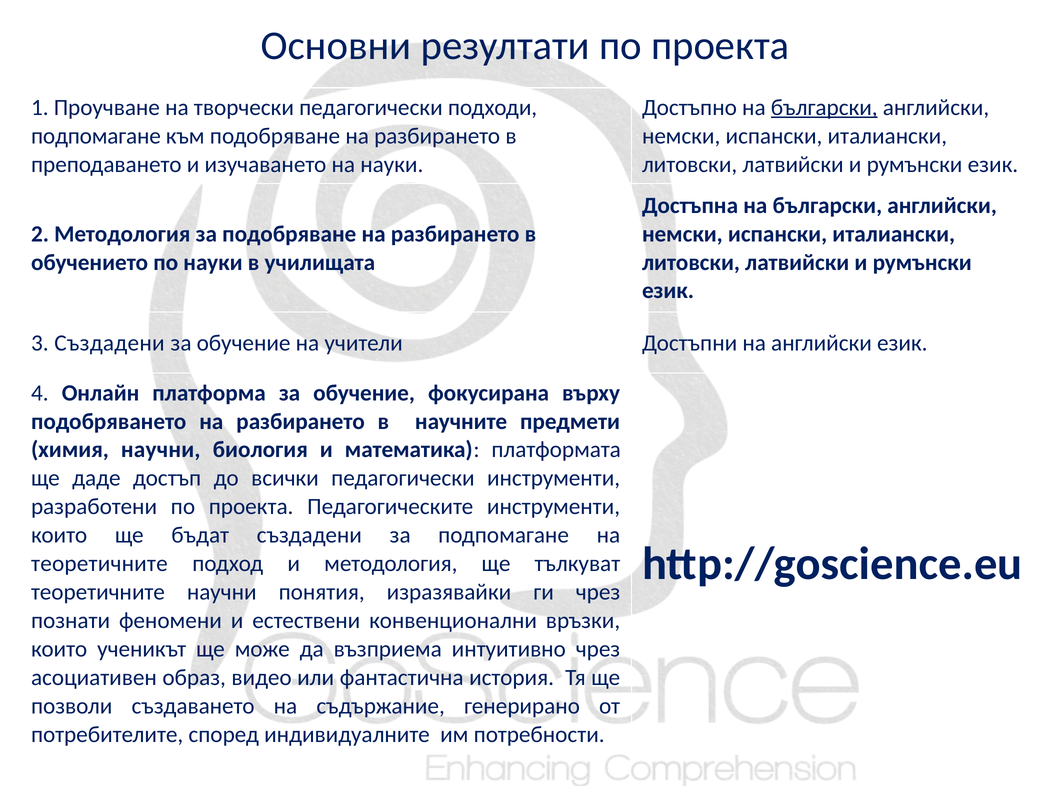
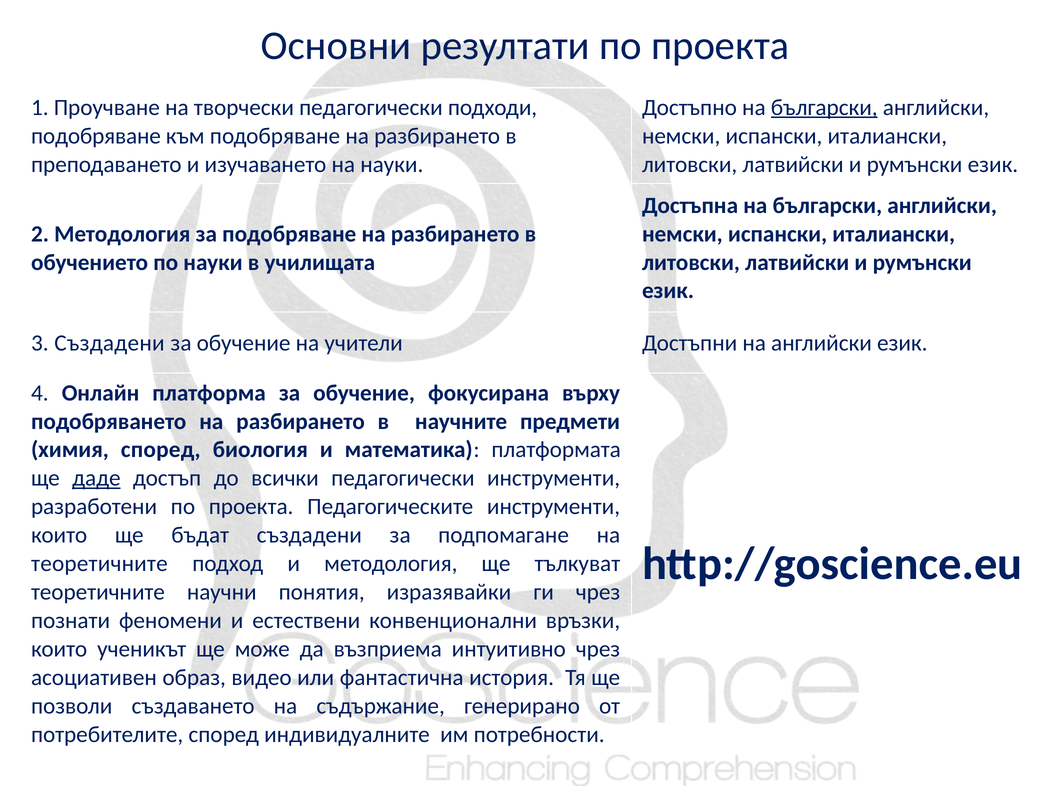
подпомагане at (96, 136): подпомагане -> подобряване
химия научни: научни -> според
даде underline: none -> present
